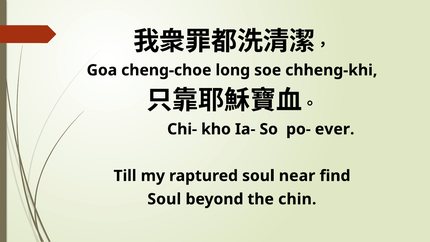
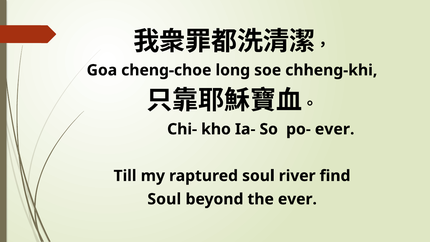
near: near -> river
the chin: chin -> ever
